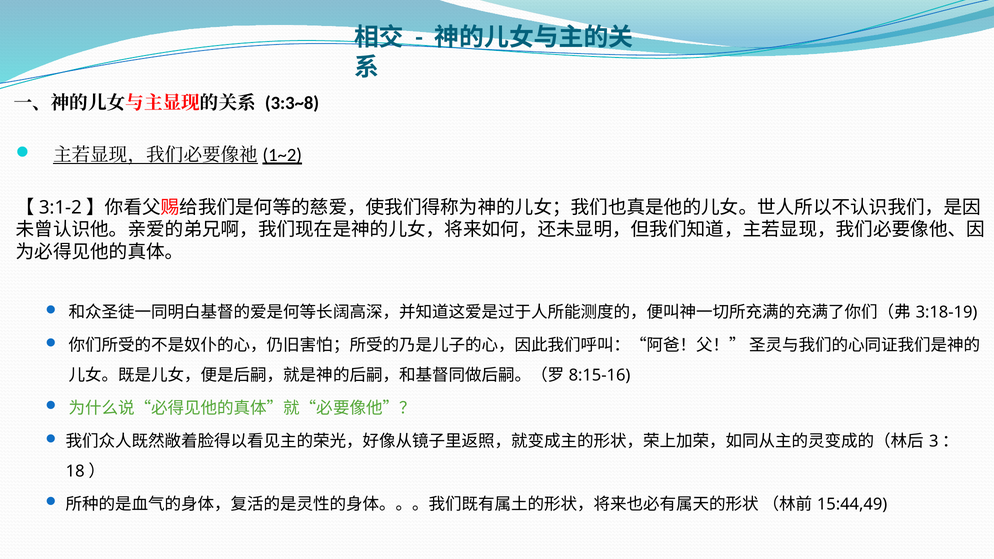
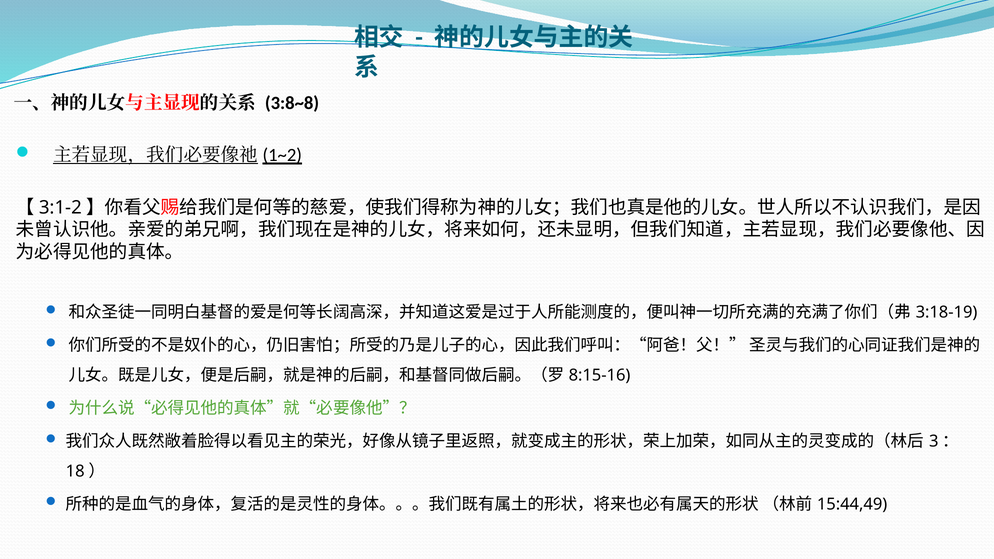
3:3~8: 3:3~8 -> 3:8~8
